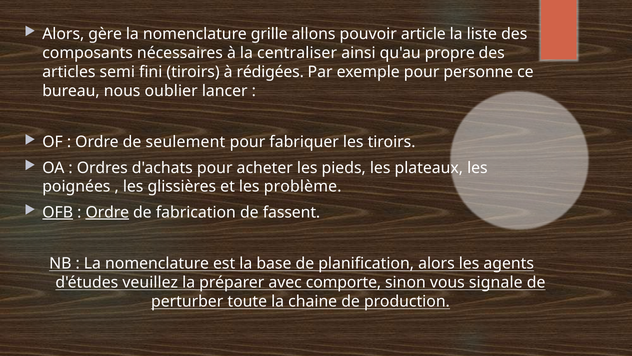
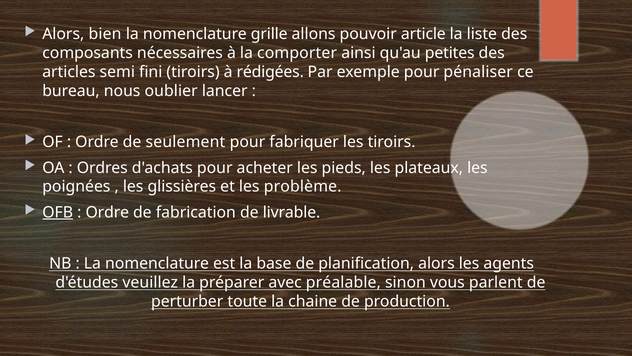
gère: gère -> bien
centraliser: centraliser -> comporter
propre: propre -> petites
personne: personne -> pénaliser
Ordre at (107, 212) underline: present -> none
fassent: fassent -> livrable
comporte: comporte -> préalable
signale: signale -> parlent
